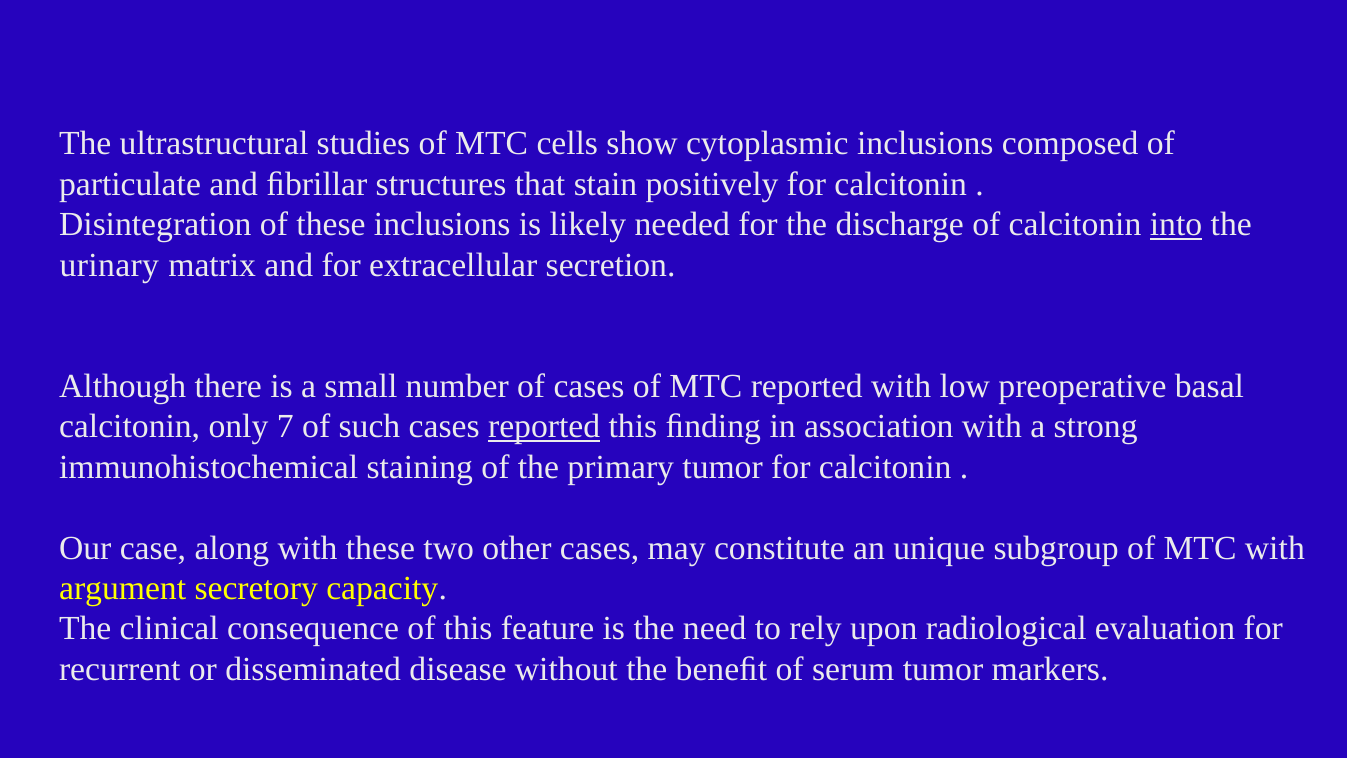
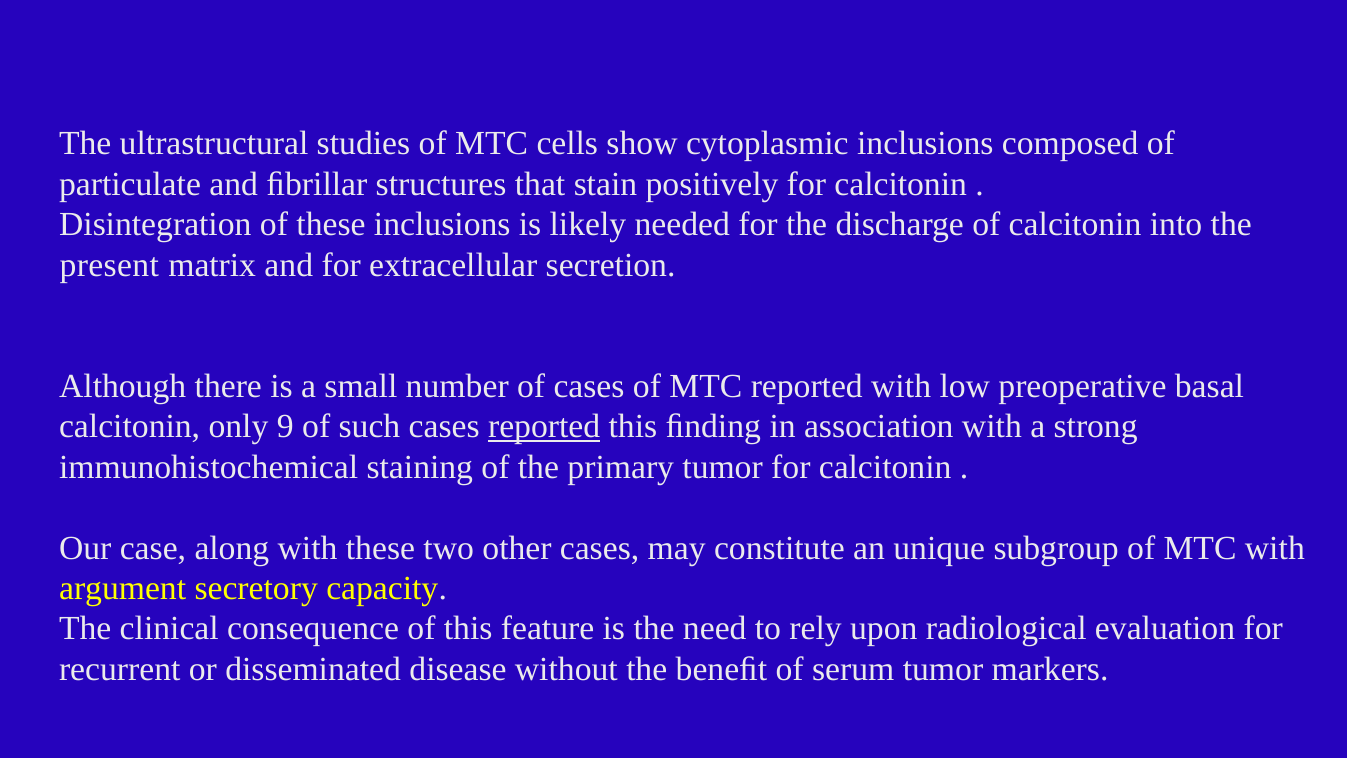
into underline: present -> none
urinary: urinary -> present
7: 7 -> 9
